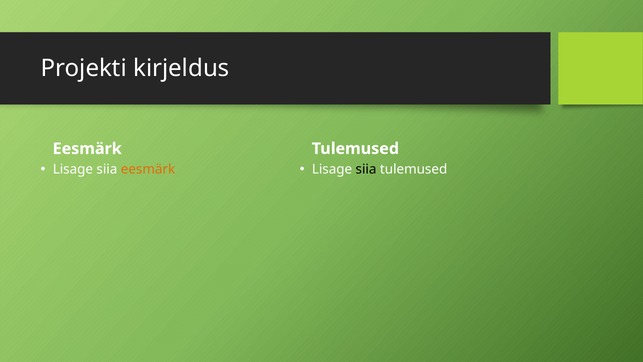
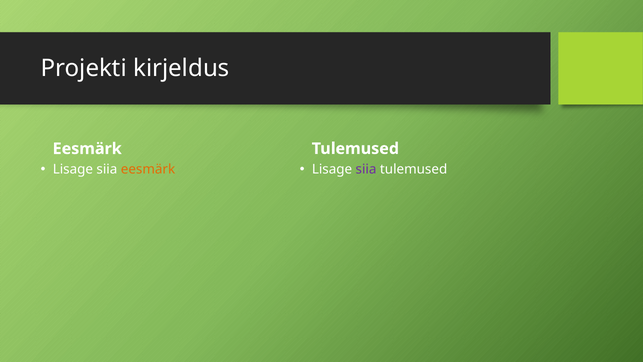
siia at (366, 169) colour: black -> purple
